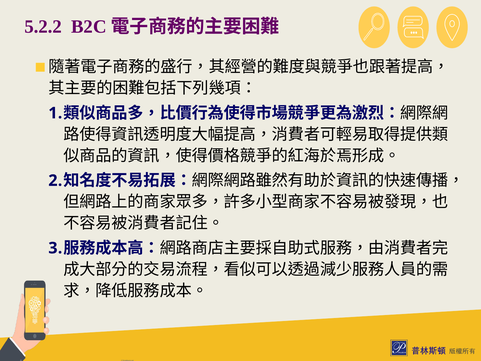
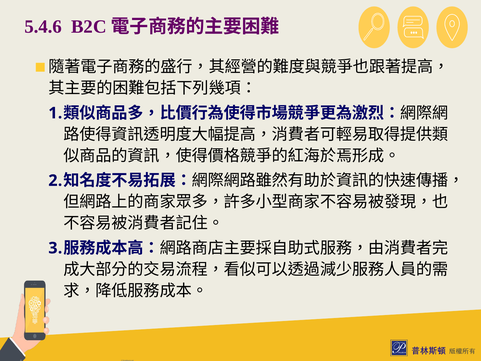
5.2.2: 5.2.2 -> 5.4.6
